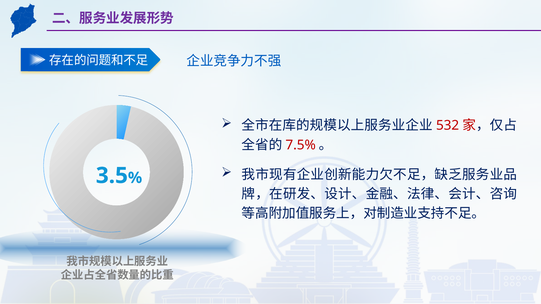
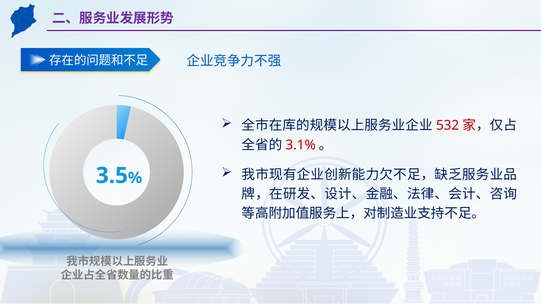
7.5%: 7.5% -> 3.1%
